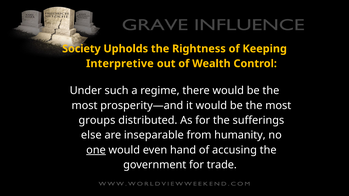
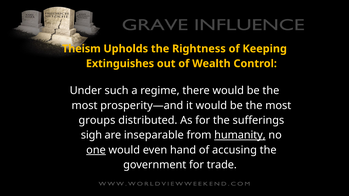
Society: Society -> Theism
Interpretive: Interpretive -> Extinguishes
else: else -> sigh
humanity underline: none -> present
